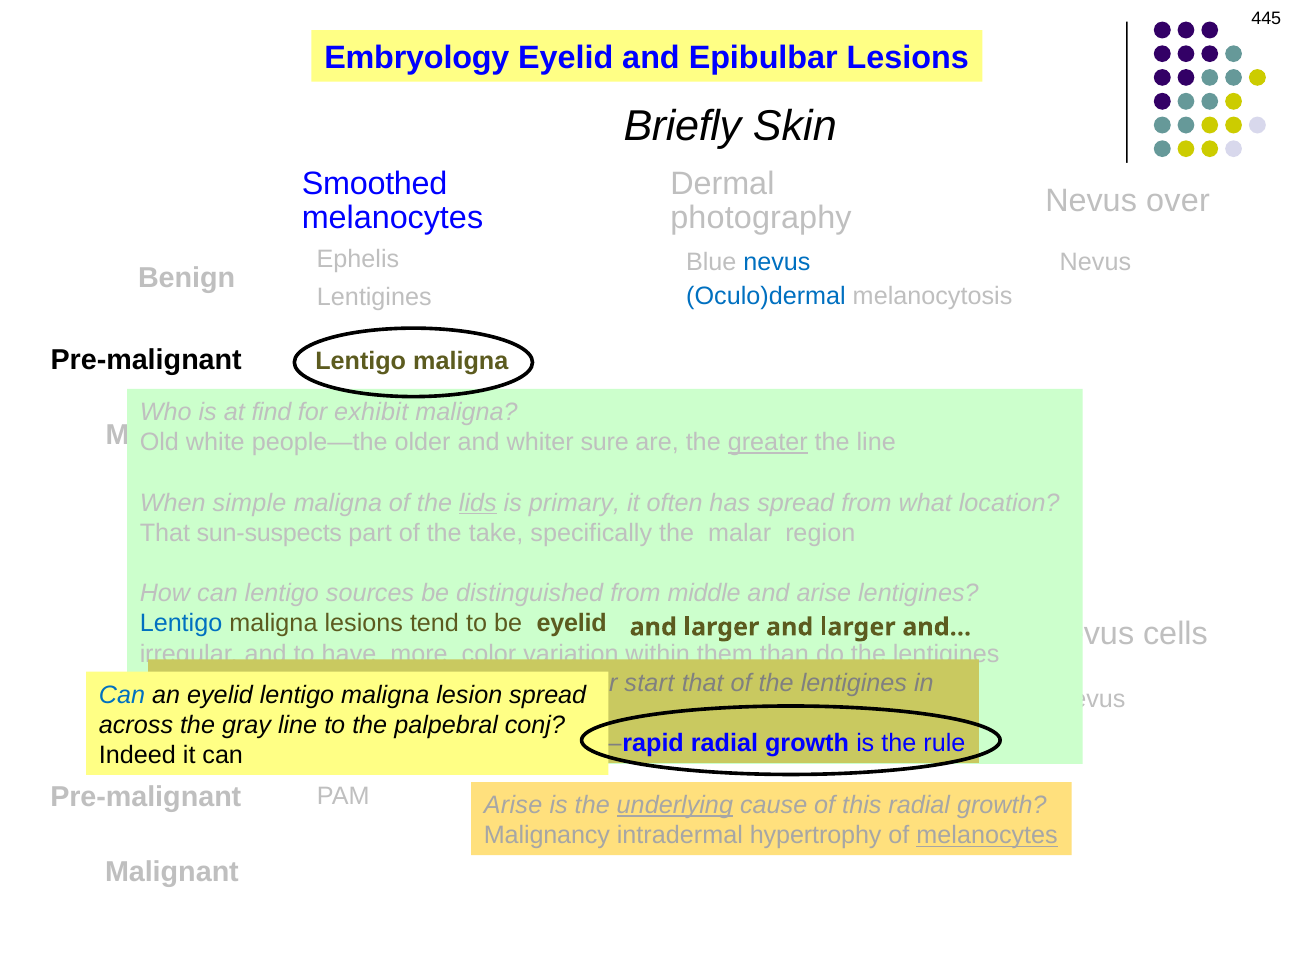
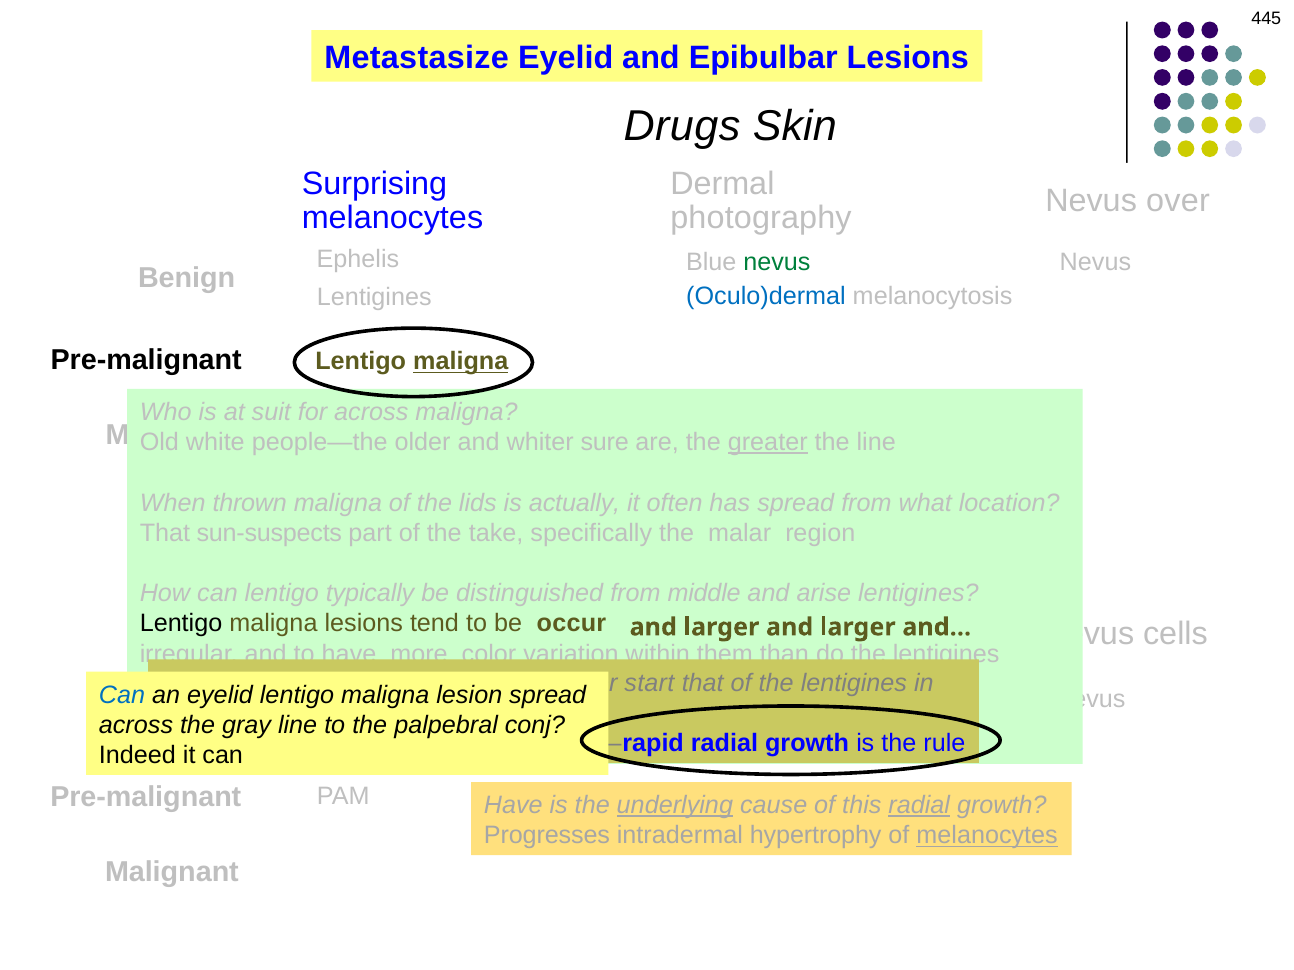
Embryology: Embryology -> Metastasize
Briefly: Briefly -> Drugs
Smoothed: Smoothed -> Surprising
nevus at (777, 262) colour: blue -> green
maligna at (461, 362) underline: none -> present
find: find -> suit
for exhibit: exhibit -> across
simple: simple -> thrown
lids underline: present -> none
primary: primary -> actually
sources: sources -> typically
Lentigo at (181, 624) colour: blue -> black
be eyelid: eyelid -> occur
Arise at (513, 806): Arise -> Have
radial at (919, 806) underline: none -> present
Malignancy: Malignancy -> Progresses
